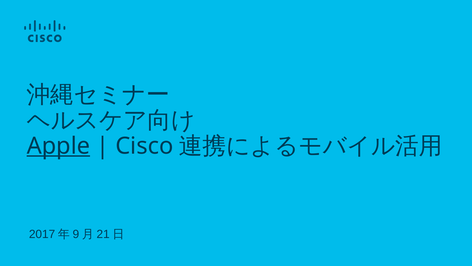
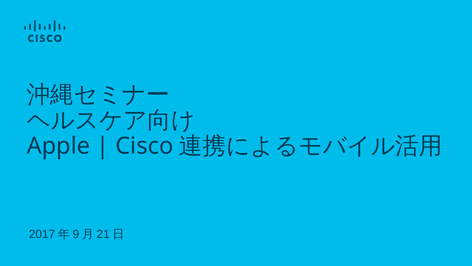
Apple underline: present -> none
